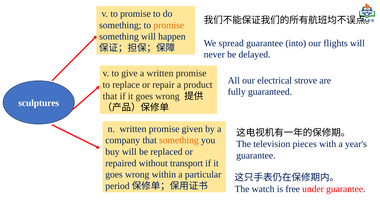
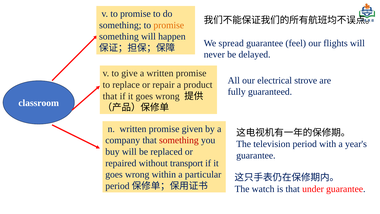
into: into -> feel
sculptures: sculptures -> classroom
something at (179, 140) colour: orange -> red
pieces: pieces -> period
is free: free -> that
